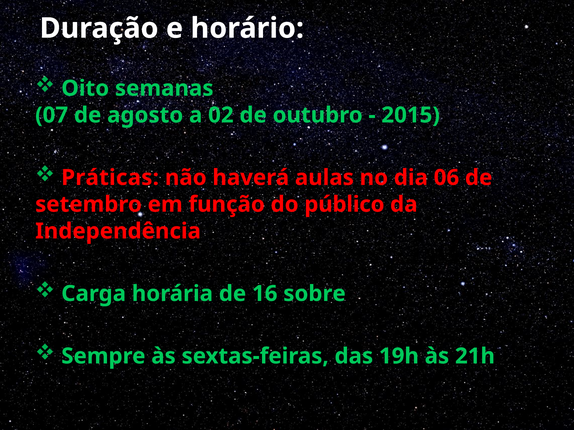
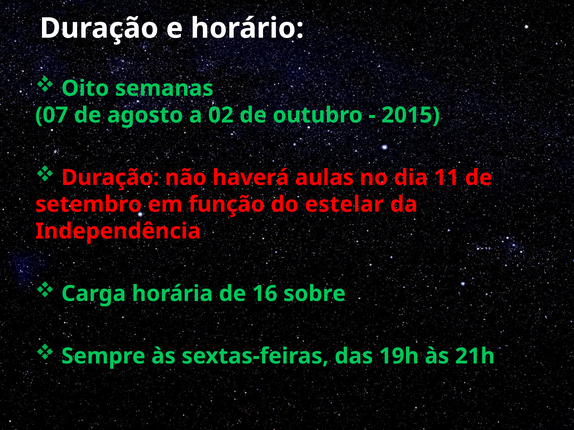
Práticas at (110, 178): Práticas -> Duração
06: 06 -> 11
público: público -> estelar
